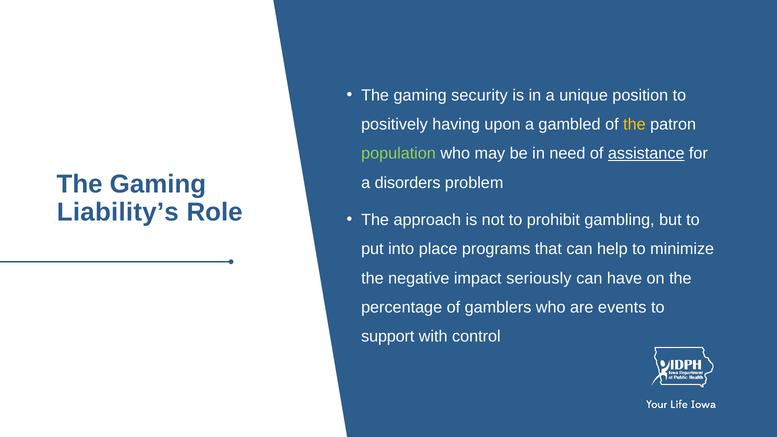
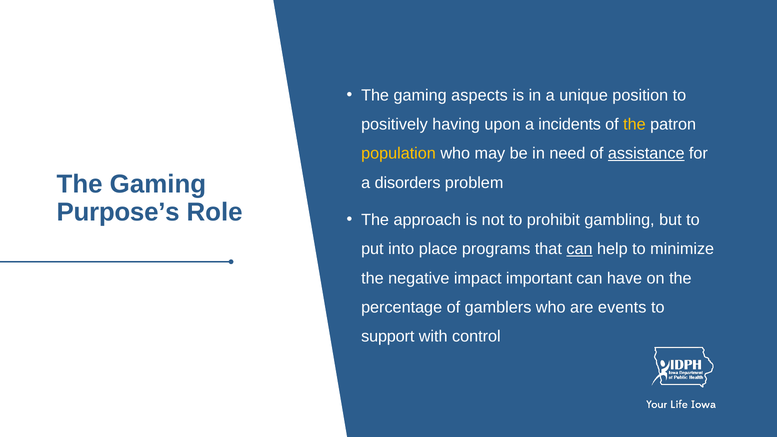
security: security -> aspects
gambled: gambled -> incidents
population colour: light green -> yellow
Liability’s: Liability’s -> Purpose’s
can at (579, 249) underline: none -> present
seriously: seriously -> important
